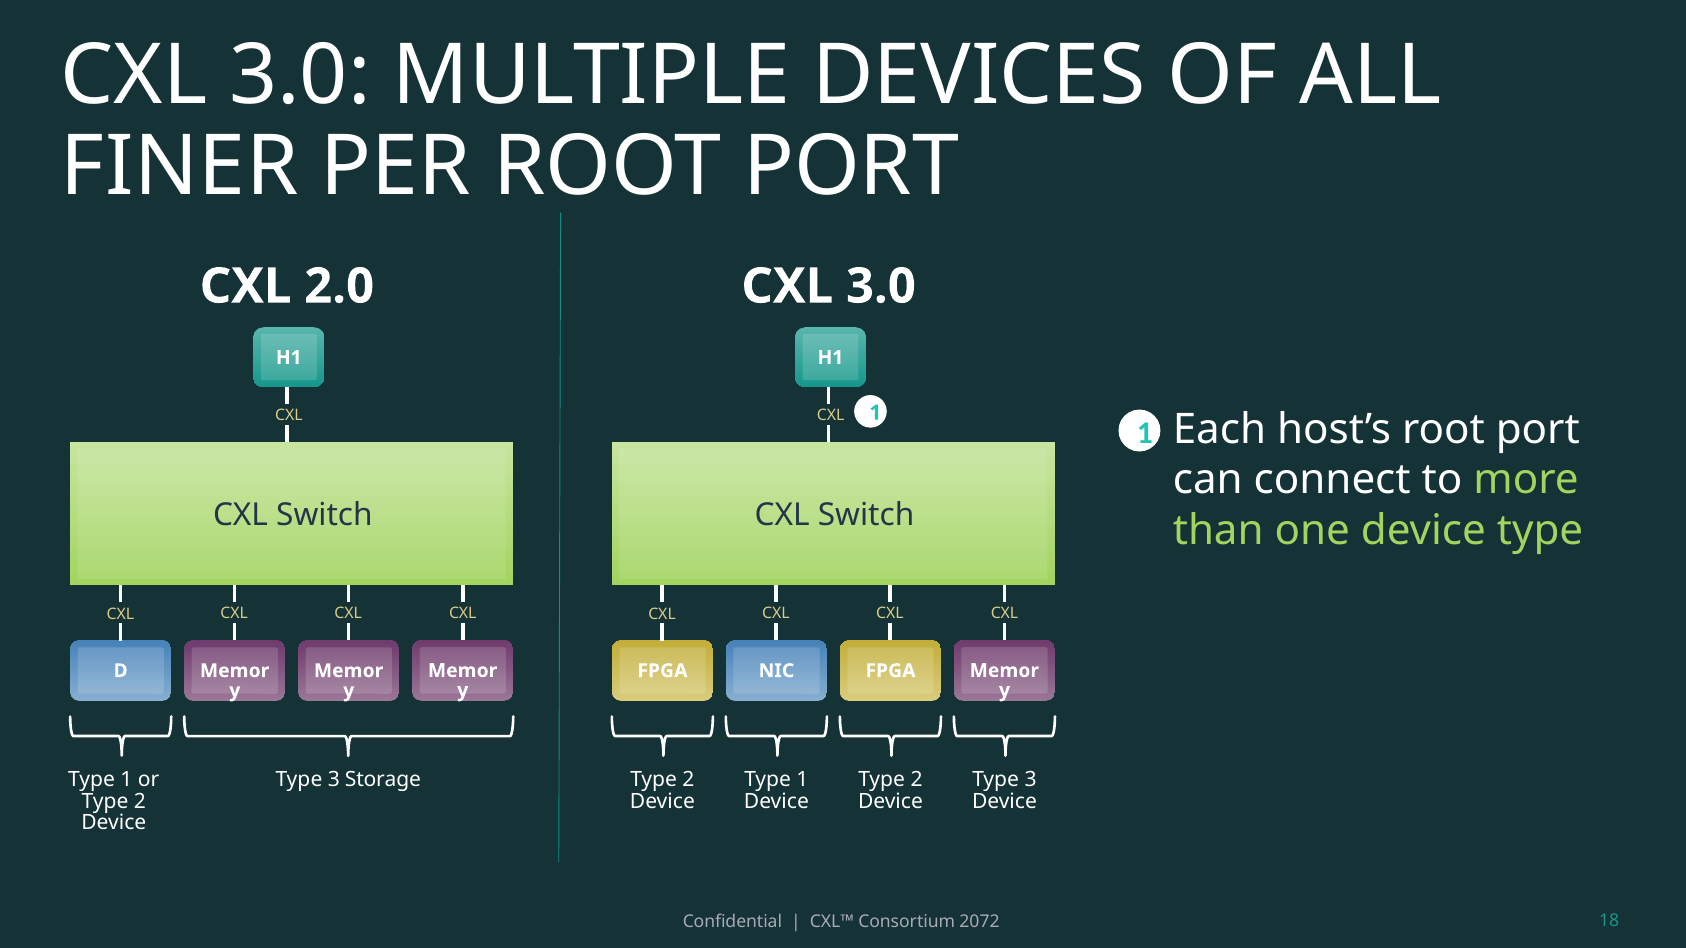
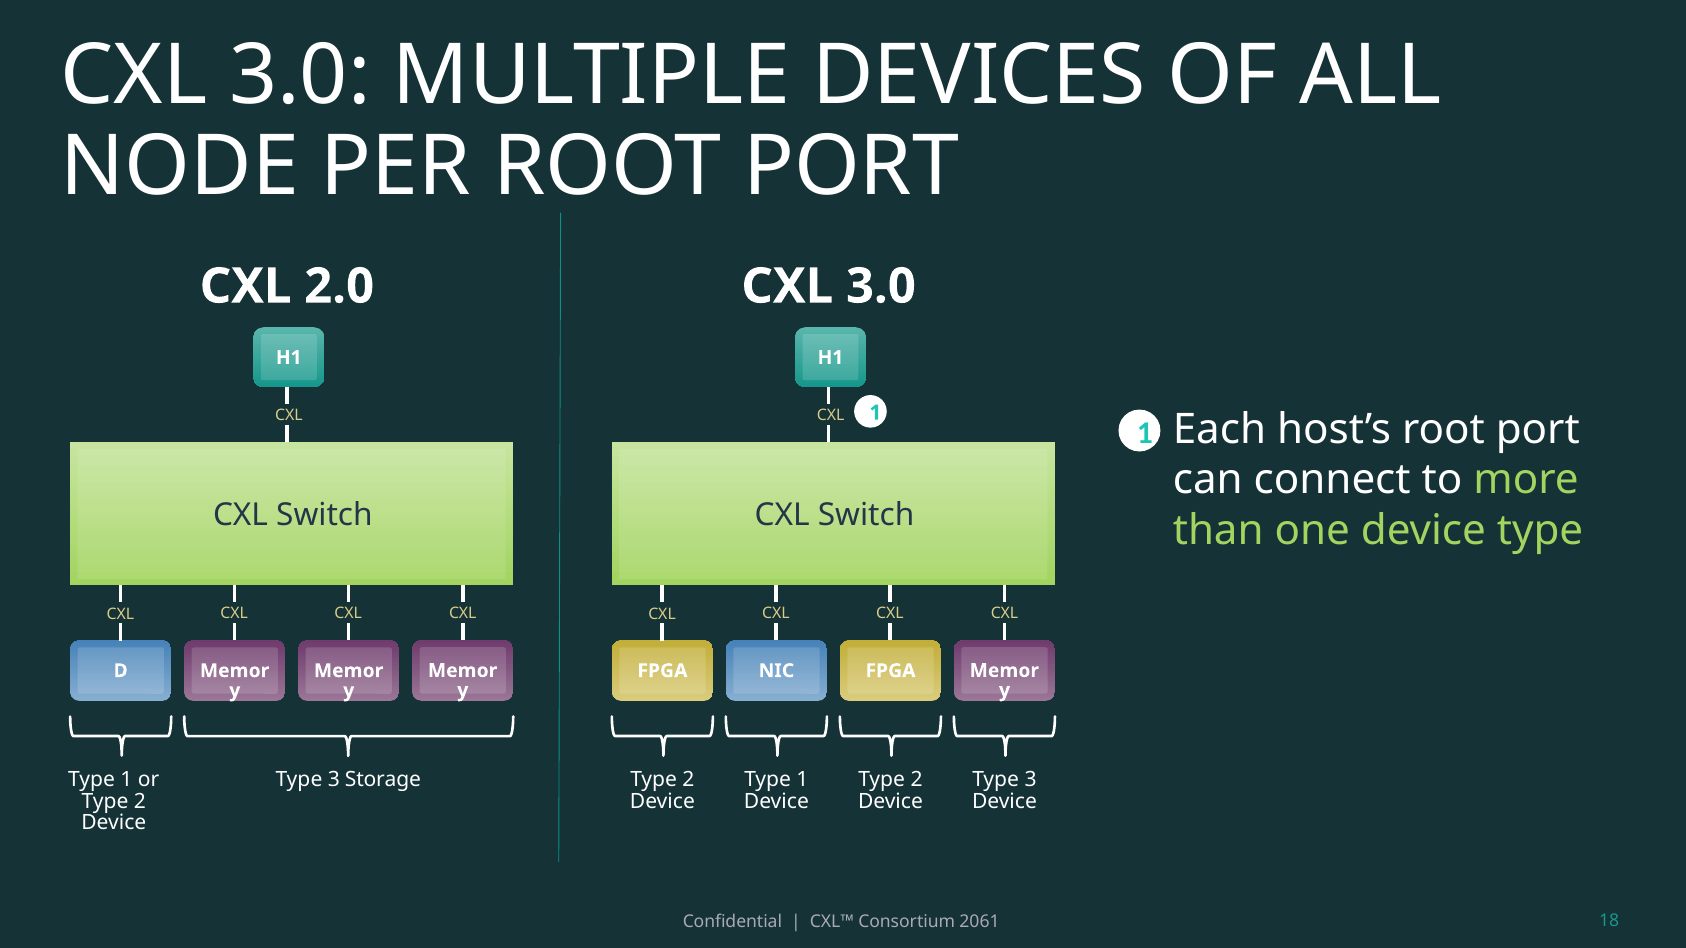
FINER: FINER -> NODE
2072: 2072 -> 2061
